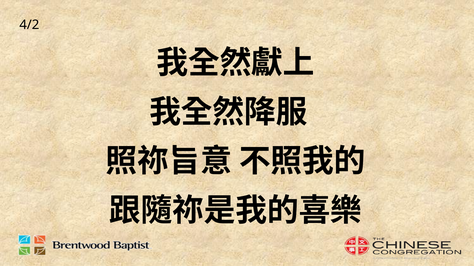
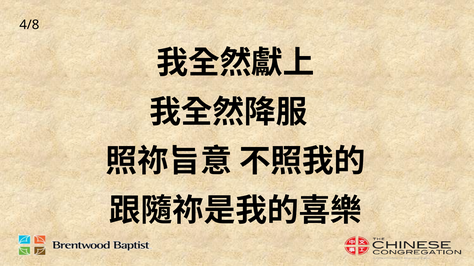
4/2: 4/2 -> 4/8
